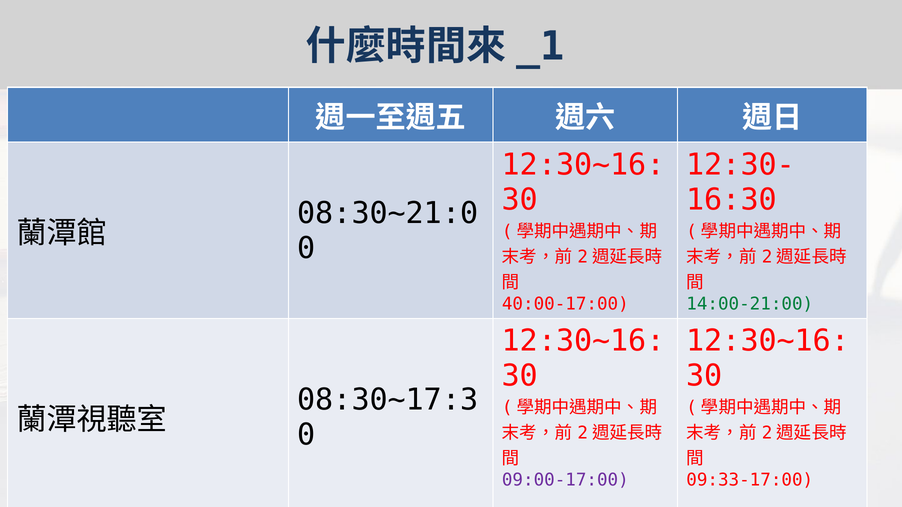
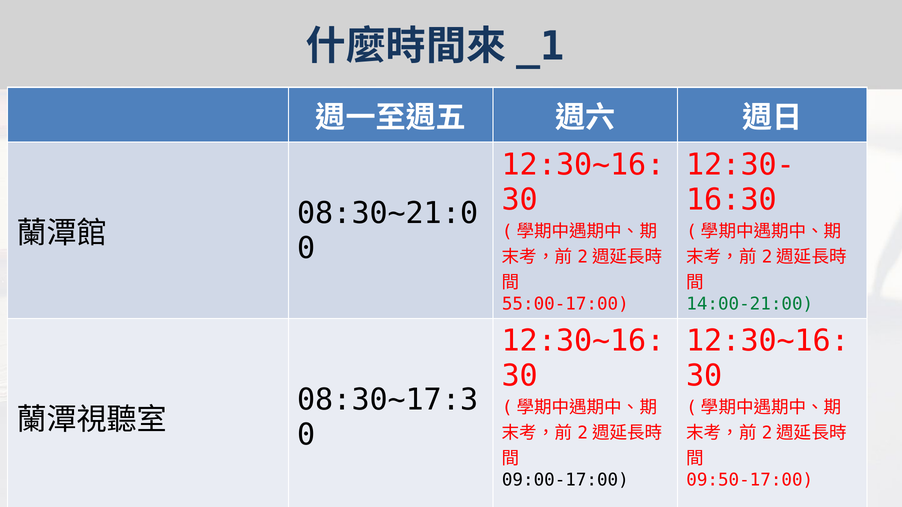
40:00-17:00: 40:00-17:00 -> 55:00-17:00
09:00-17:00 colour: purple -> black
09:33-17:00: 09:33-17:00 -> 09:50-17:00
